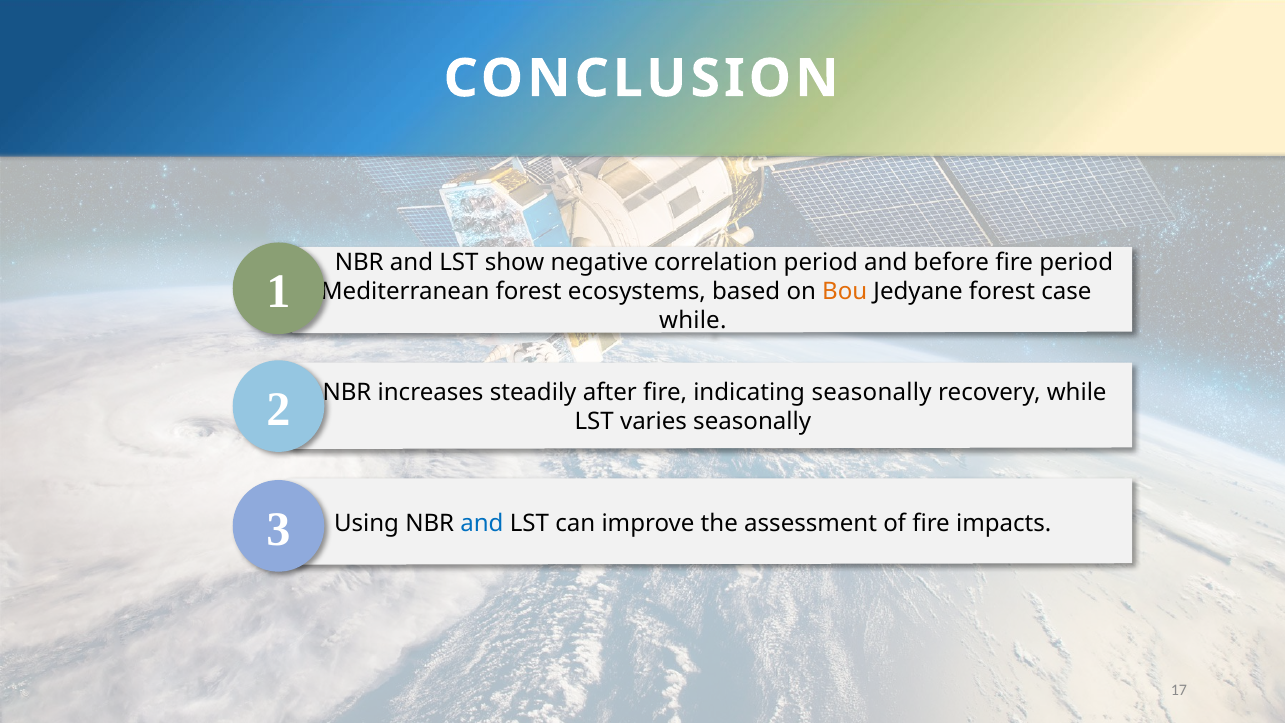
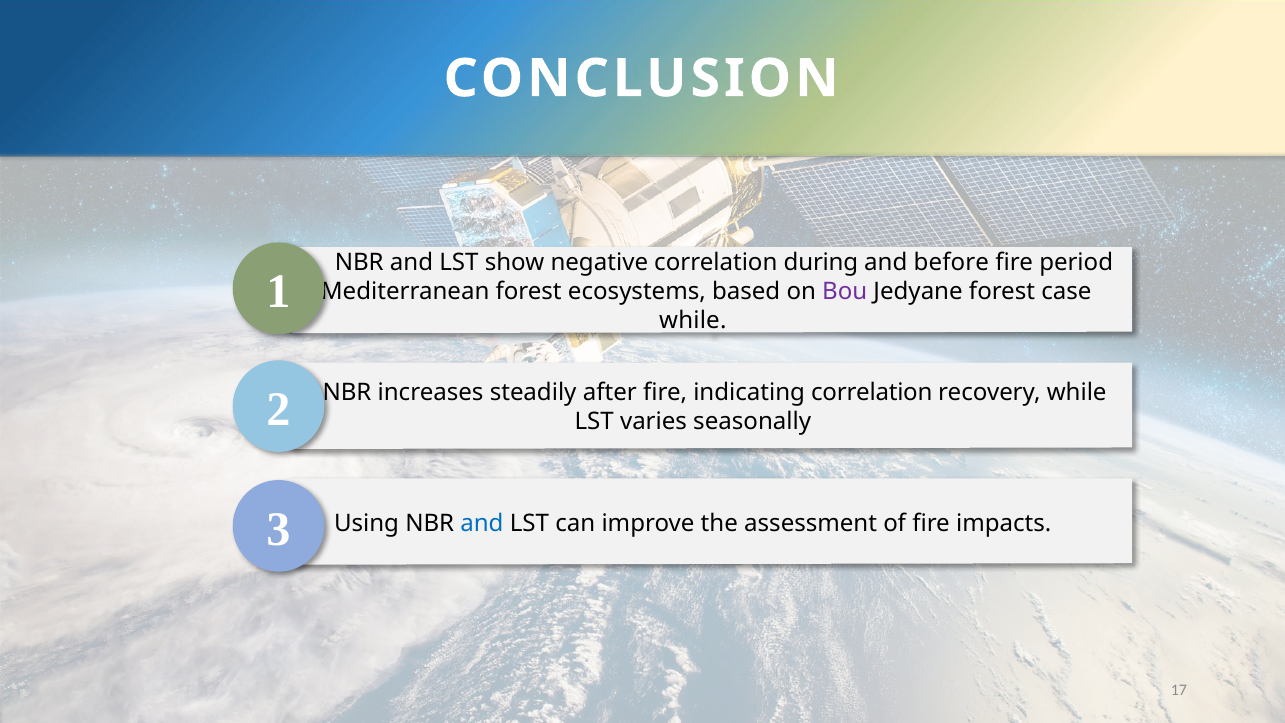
correlation period: period -> during
Bou colour: orange -> purple
indicating seasonally: seasonally -> correlation
